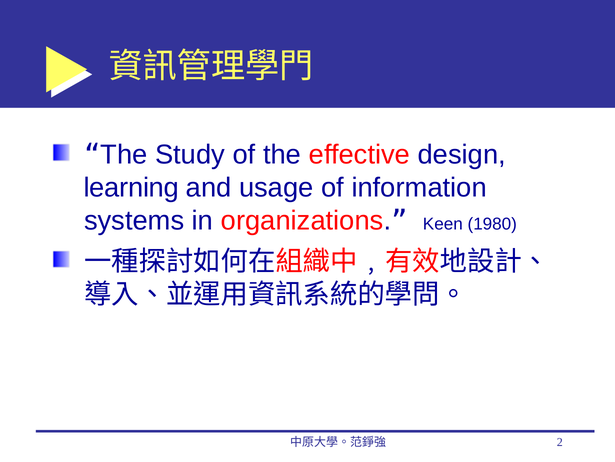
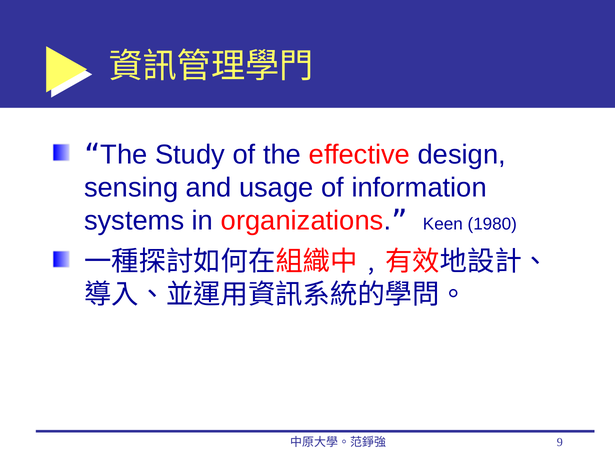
learning: learning -> sensing
2: 2 -> 9
